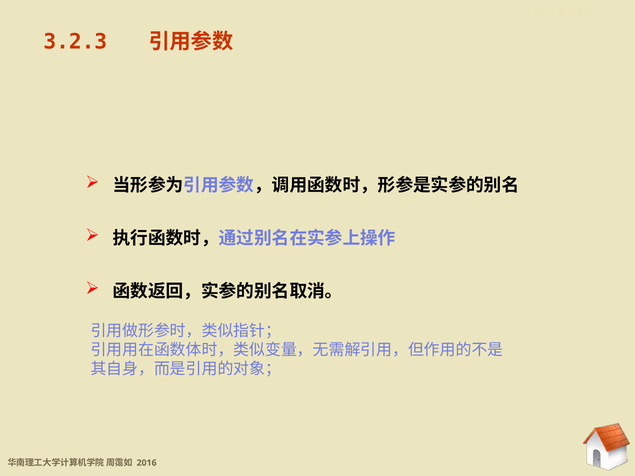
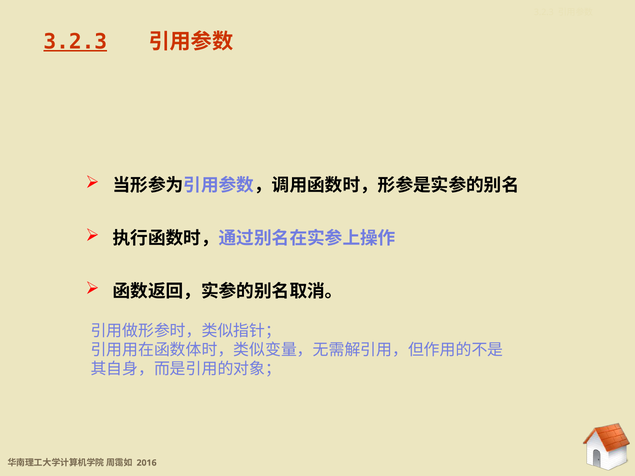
3.2.3 at (75, 42) underline: none -> present
